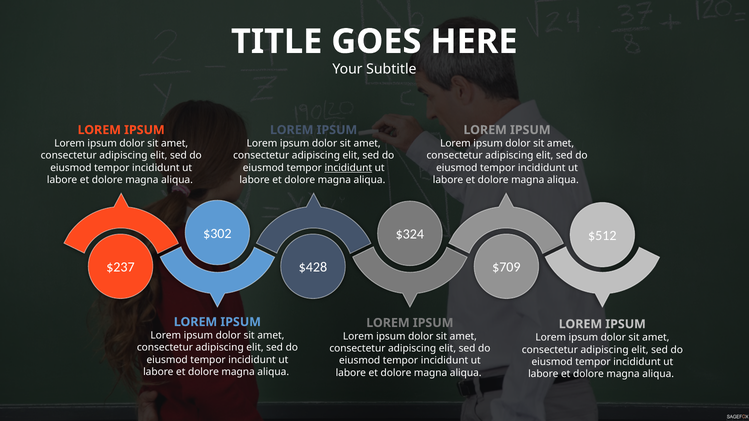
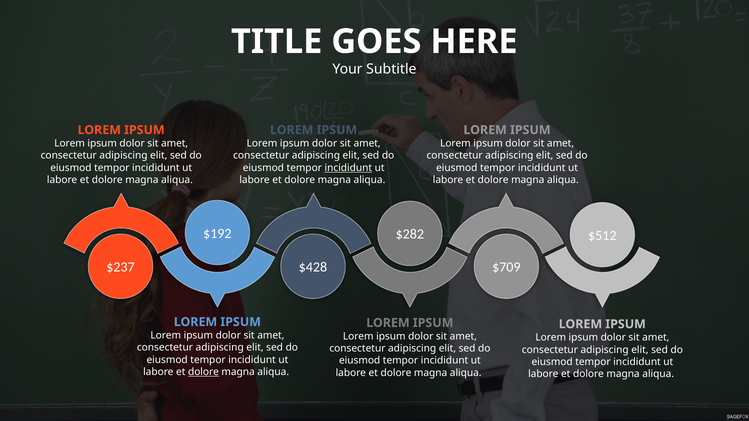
$302: $302 -> $192
$324: $324 -> $282
dolore at (203, 372) underline: none -> present
